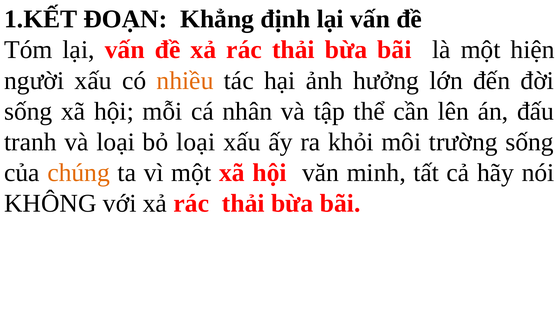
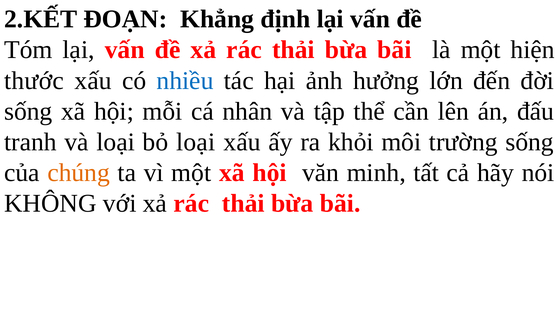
1.KẾT: 1.KẾT -> 2.KẾT
người: người -> thước
nhiều colour: orange -> blue
